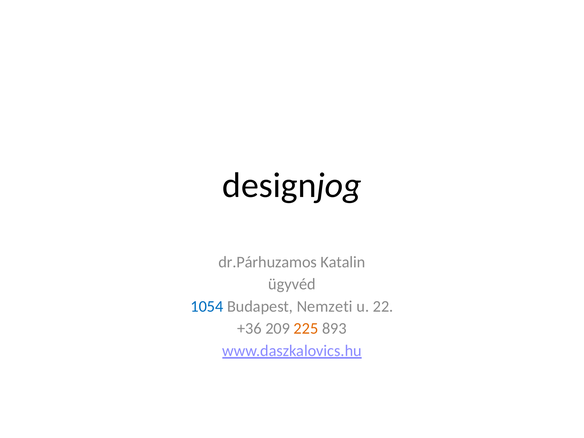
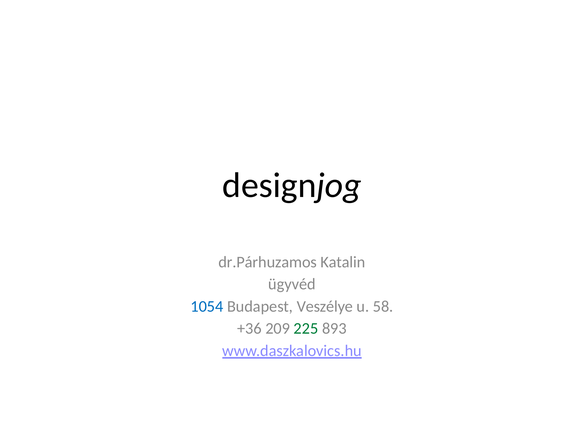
Nemzeti: Nemzeti -> Veszélye
22: 22 -> 58
225 colour: orange -> green
